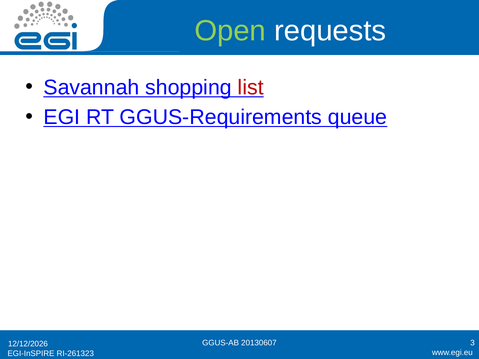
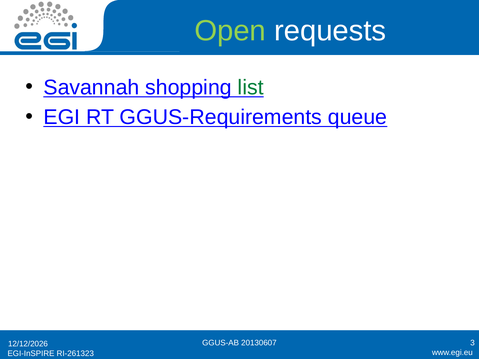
list colour: red -> green
